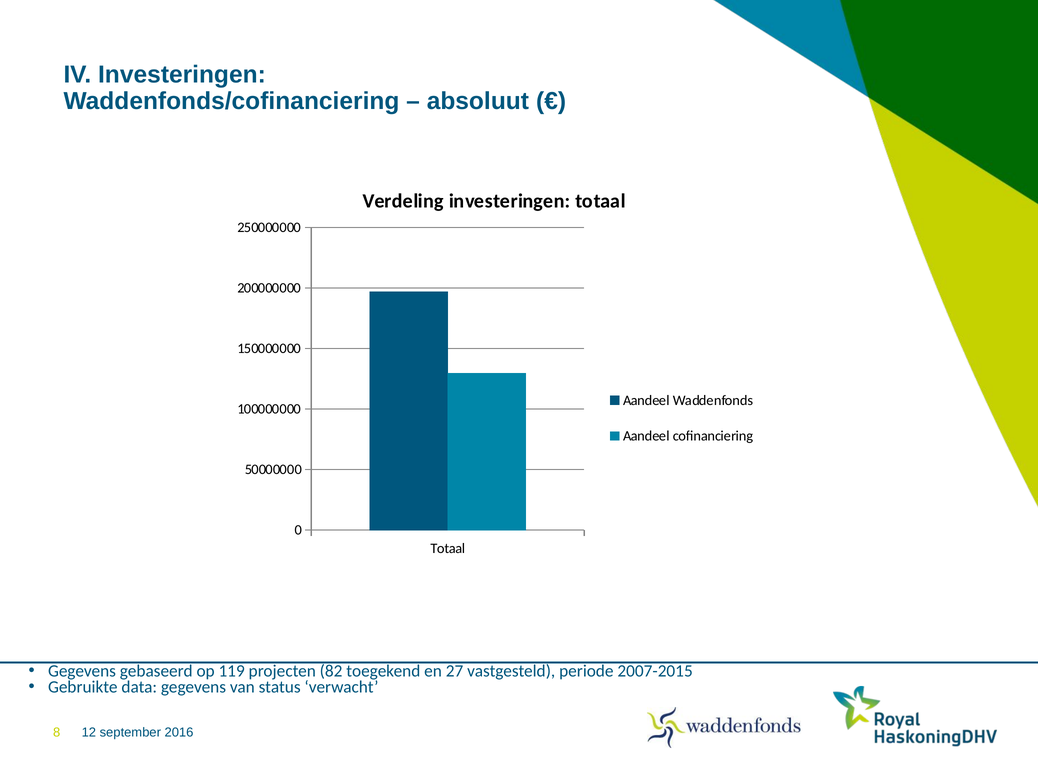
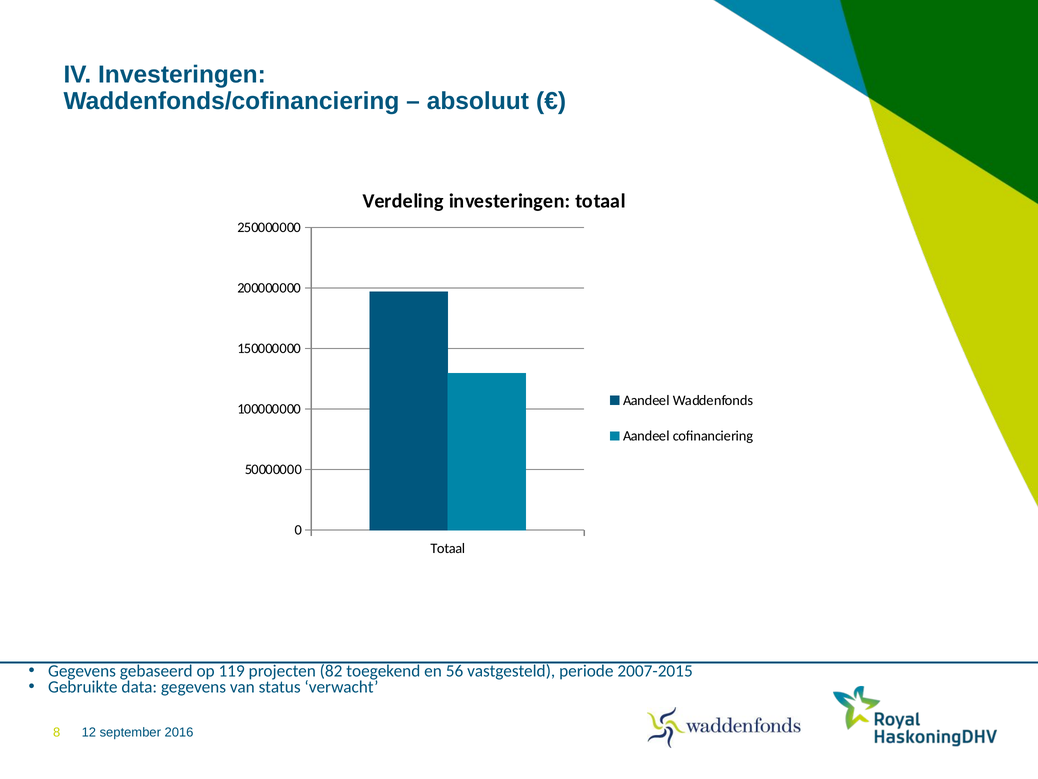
27: 27 -> 56
